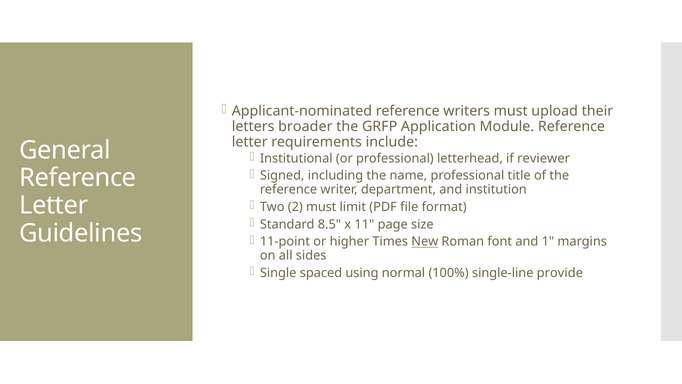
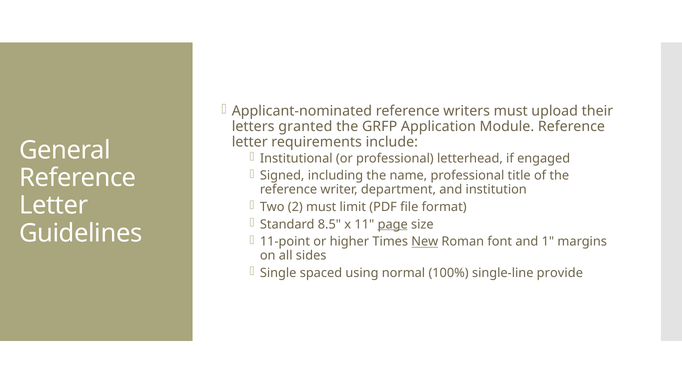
broader: broader -> granted
reviewer: reviewer -> engaged
page underline: none -> present
